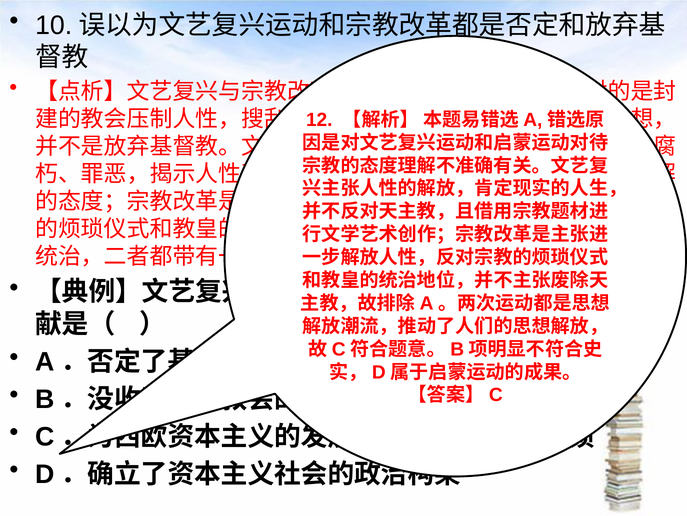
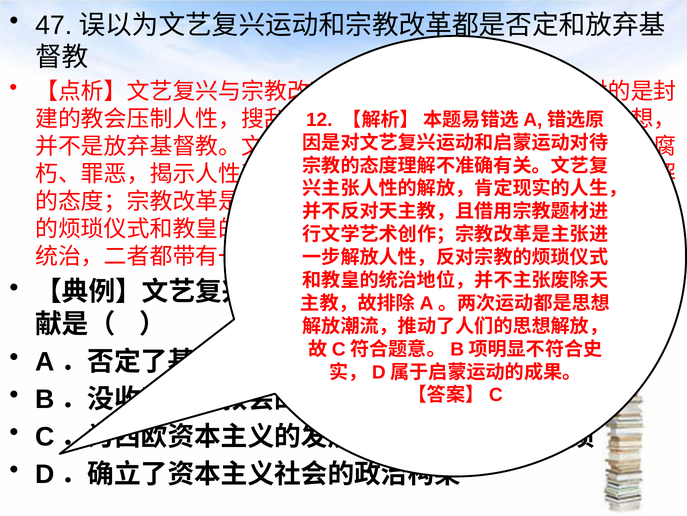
10: 10 -> 47
